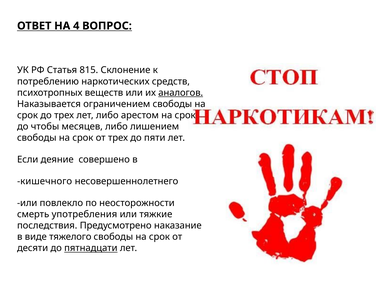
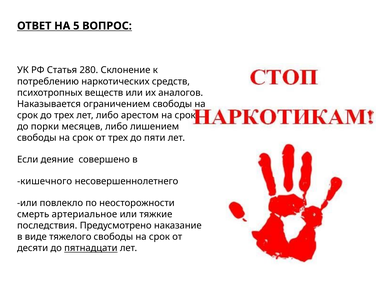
4: 4 -> 5
815: 815 -> 280
аналогов underline: present -> none
чтобы: чтобы -> порки
употребления: употребления -> артериальное
